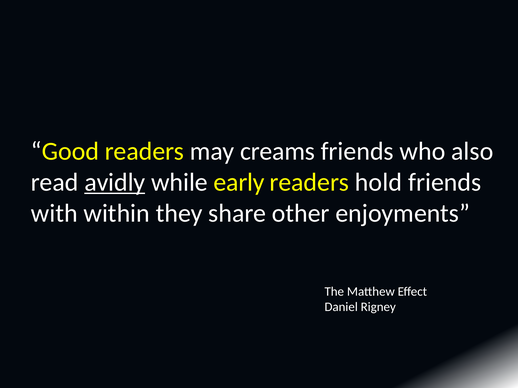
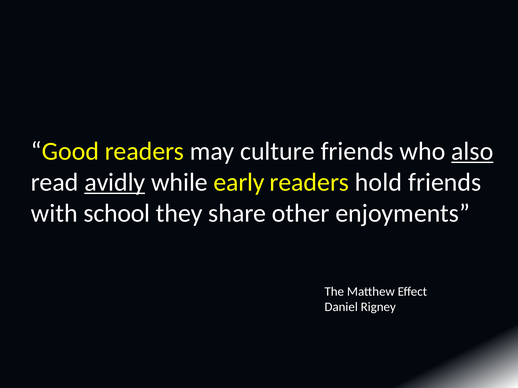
creams: creams -> culture
also underline: none -> present
within: within -> school
